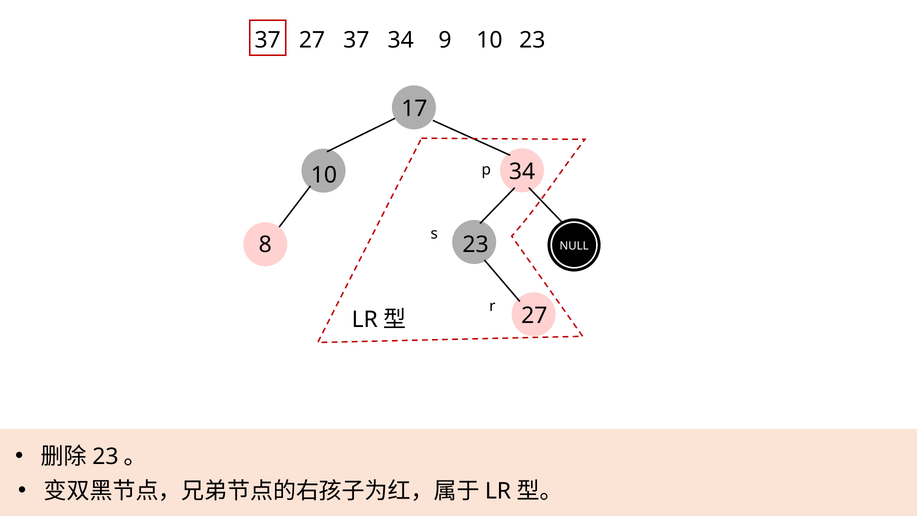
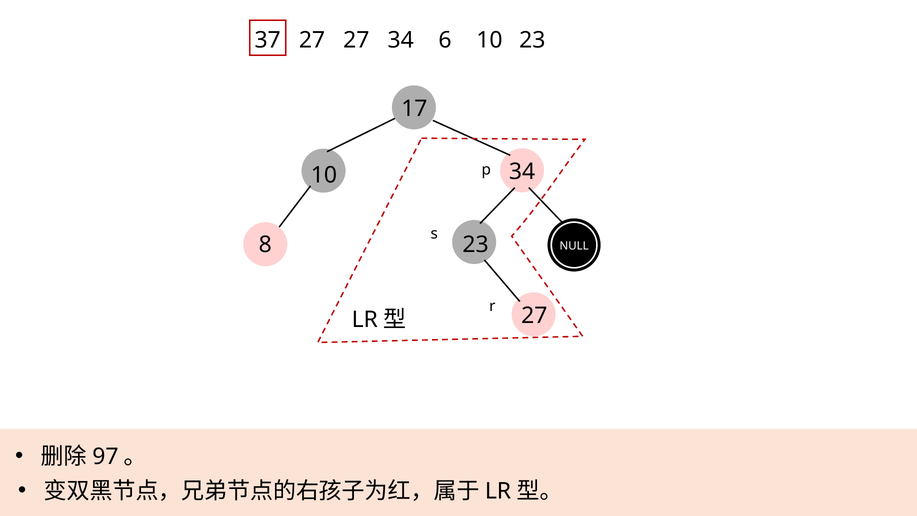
27 37: 37 -> 27
9: 9 -> 6
23 at (105, 456): 23 -> 97
